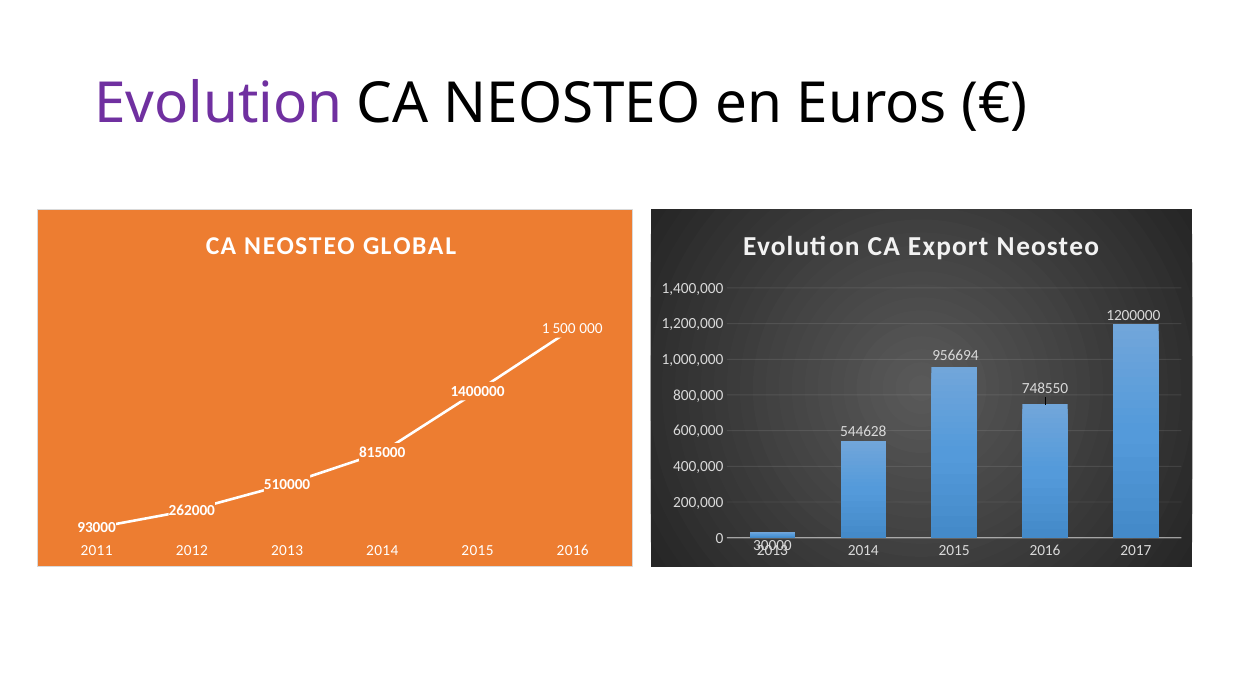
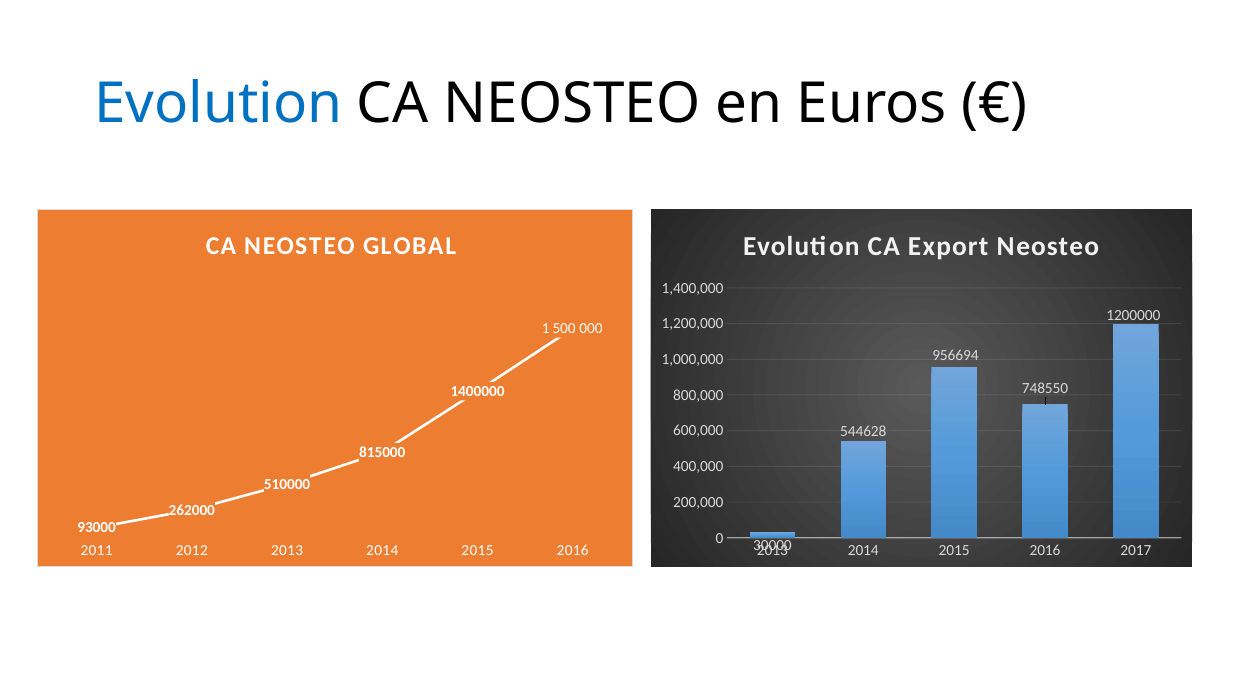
Evolution at (218, 104) colour: purple -> blue
